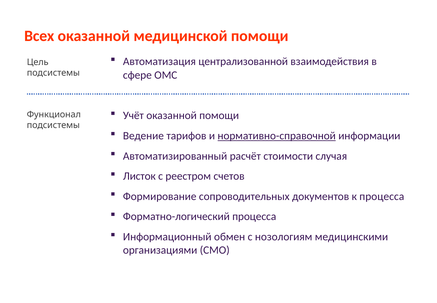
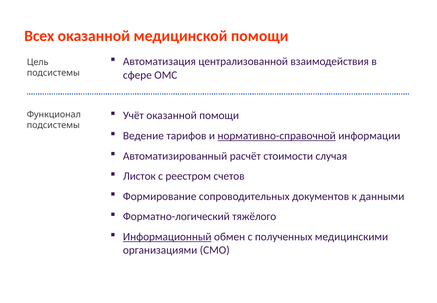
к процесса: процесса -> данными
Форматно-логический процесса: процесса -> тяжёлого
Информационный underline: none -> present
нозологиям: нозологиям -> полученных
